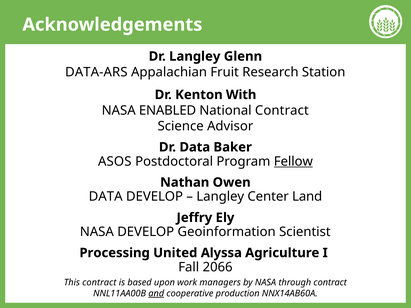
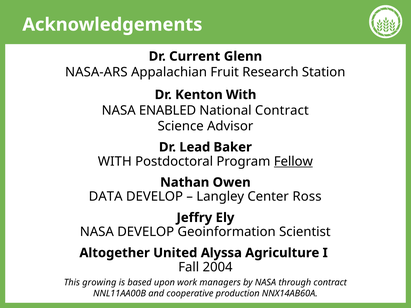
Dr Langley: Langley -> Current
DATA-ARS: DATA-ARS -> NASA-ARS
Dr Data: Data -> Lead
ASOS at (115, 161): ASOS -> WITH
Land: Land -> Ross
Processing: Processing -> Altogether
2066: 2066 -> 2004
This contract: contract -> growing
and underline: present -> none
